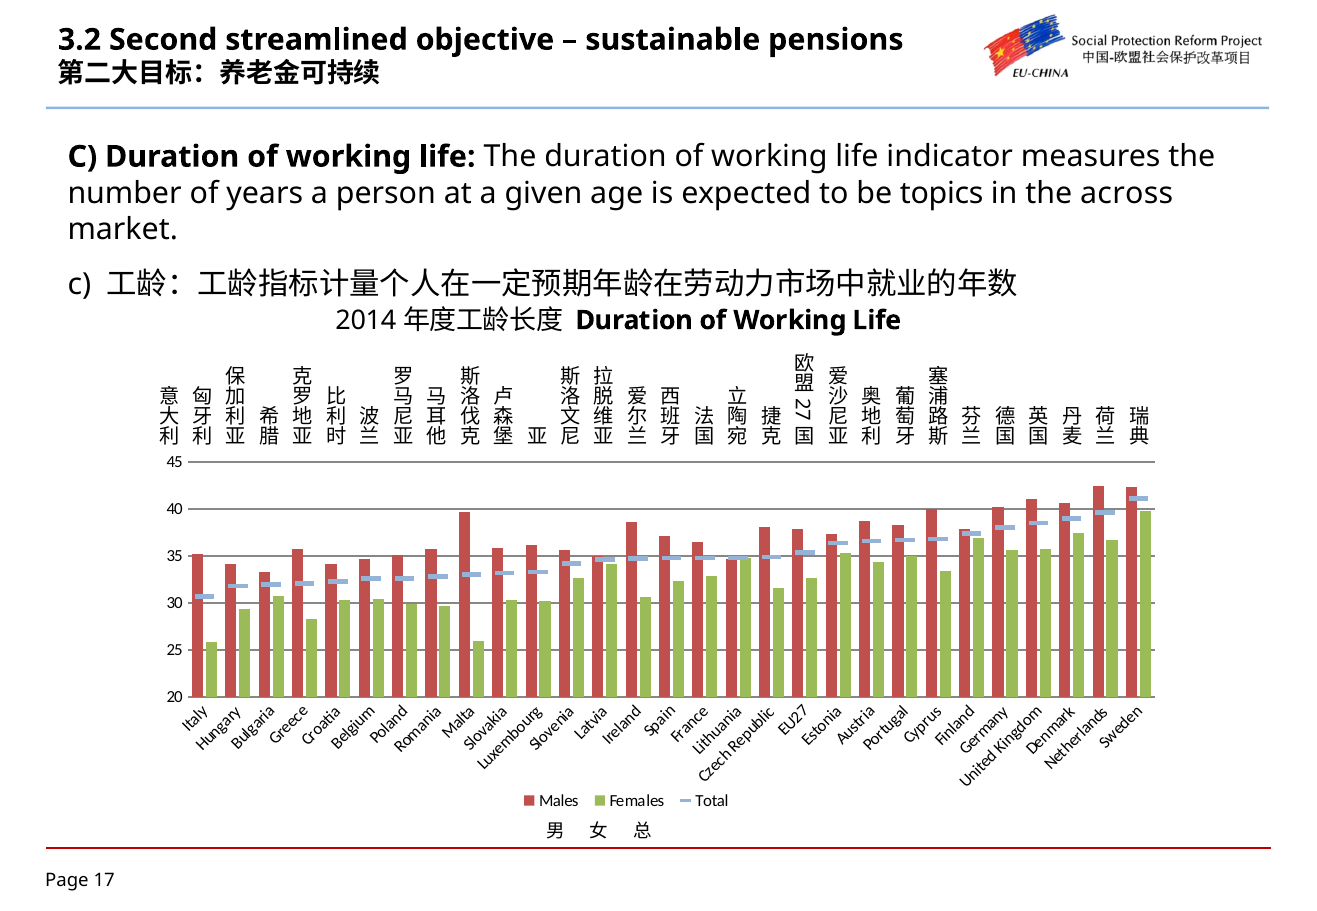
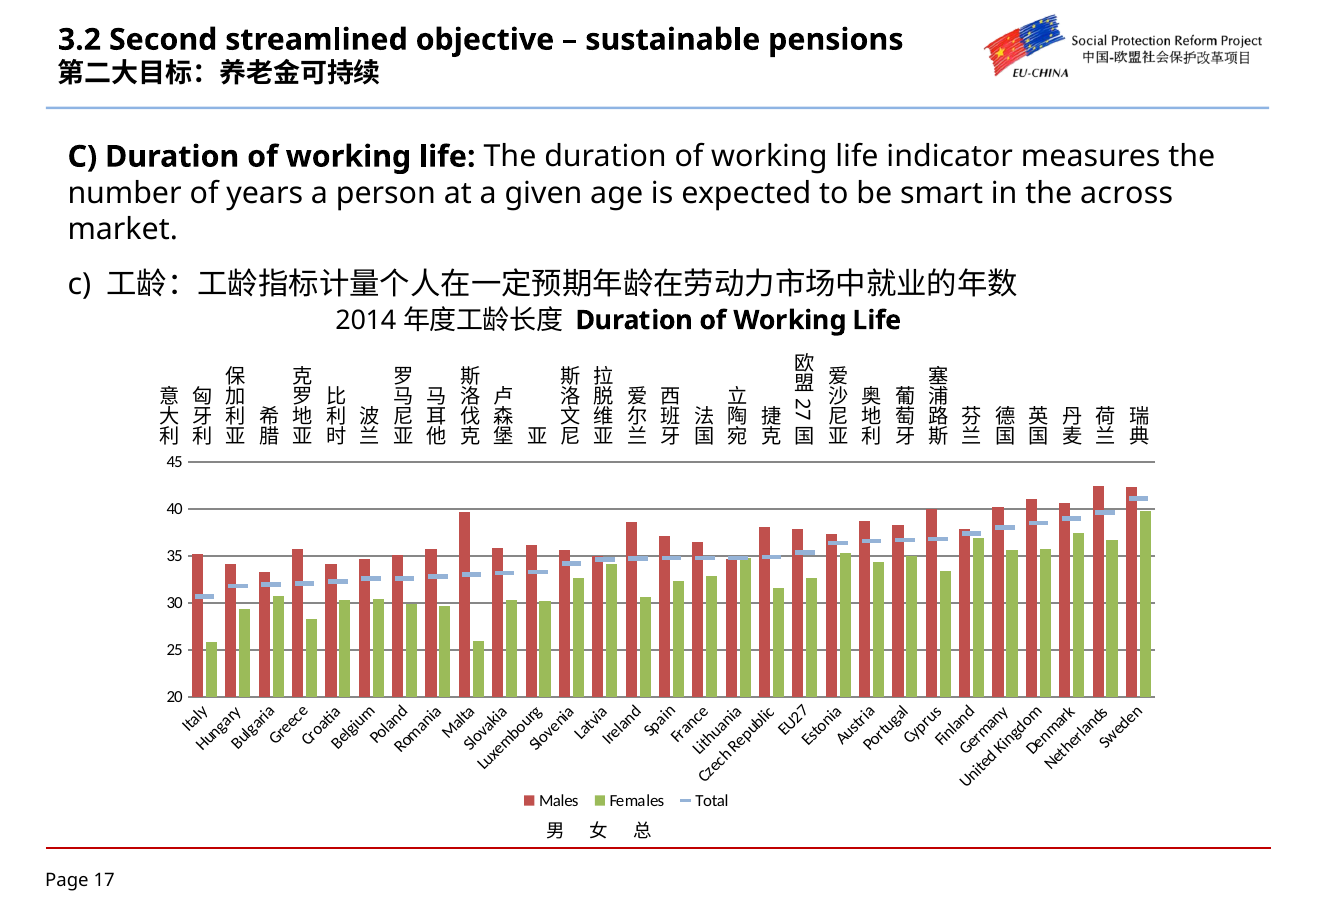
topics: topics -> smart
